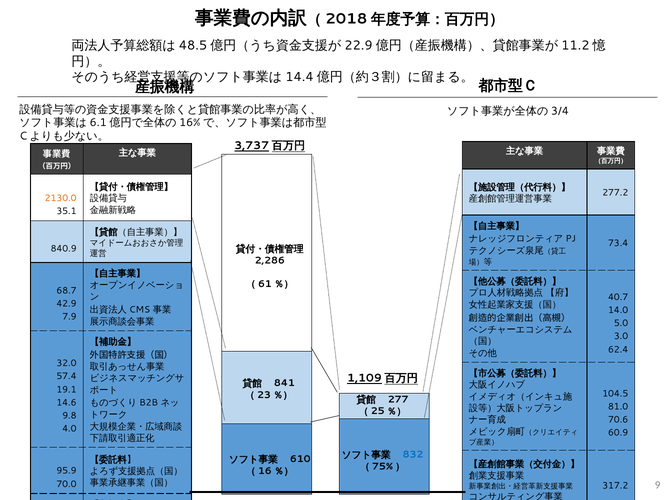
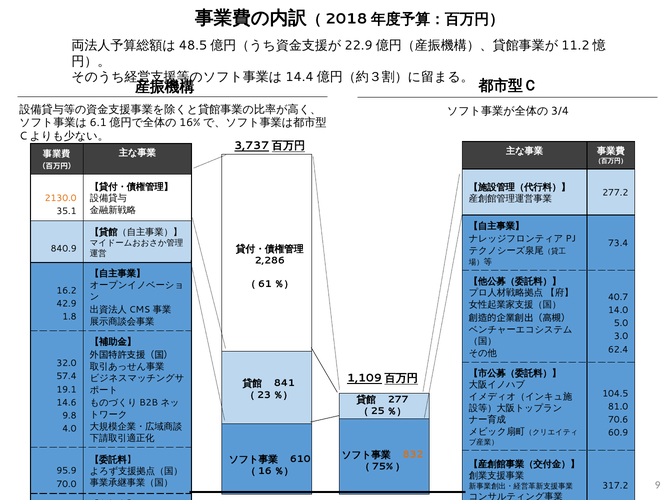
68.7: 68.7 -> 16.2
7.9: 7.9 -> 1.8
832 colour: blue -> orange
